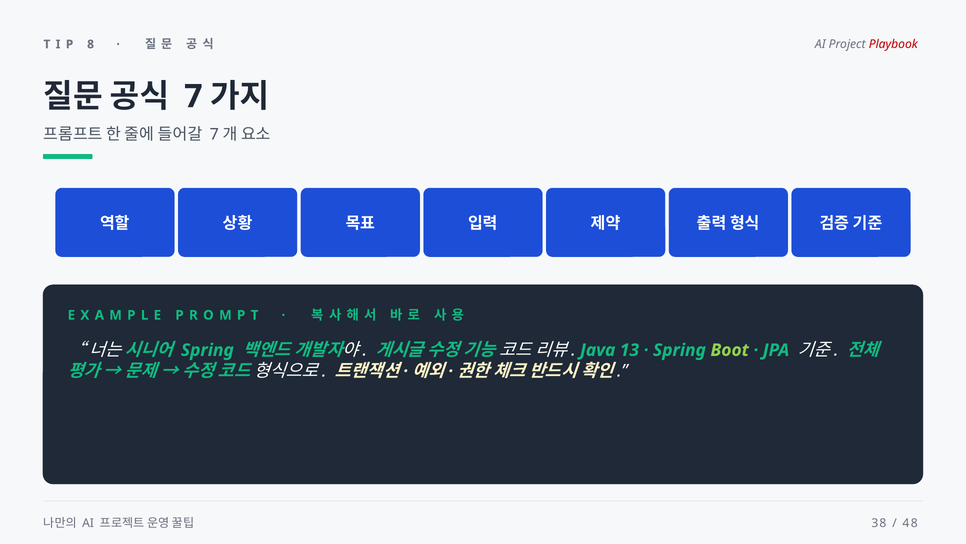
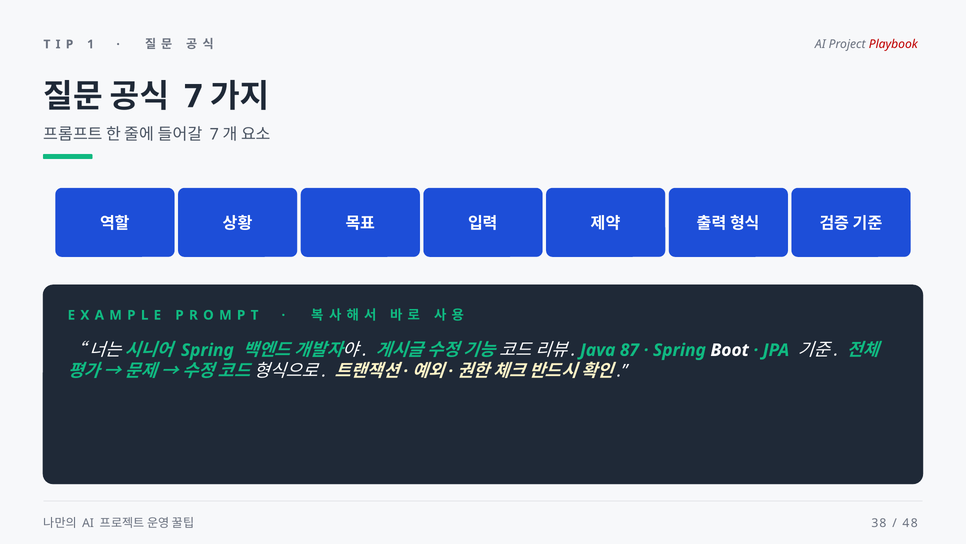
8: 8 -> 1
13: 13 -> 87
Boot colour: light green -> white
